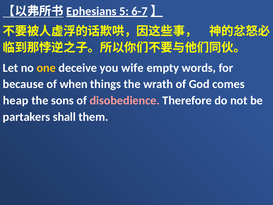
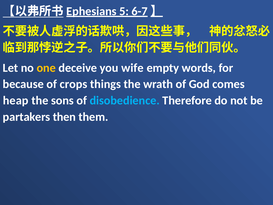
when: when -> crops
disobedience colour: pink -> light blue
shall: shall -> then
